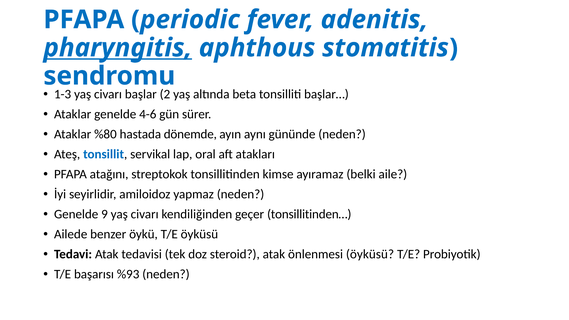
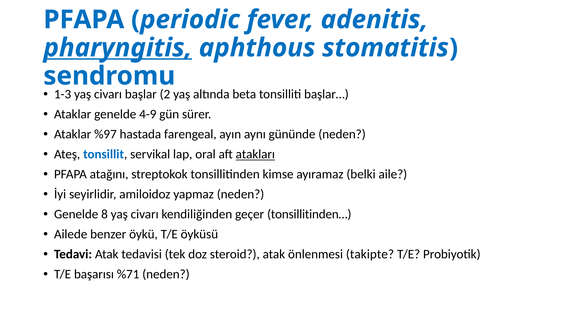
4-6: 4-6 -> 4-9
%80: %80 -> %97
dönemde: dönemde -> farengeal
atakları underline: none -> present
9: 9 -> 8
önlenmesi öyküsü: öyküsü -> takipte
%93: %93 -> %71
